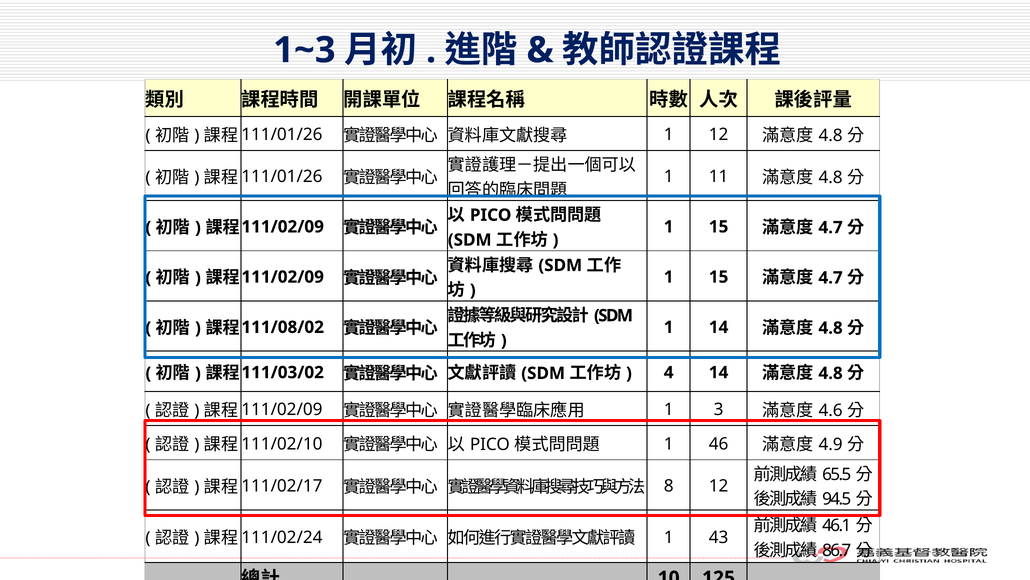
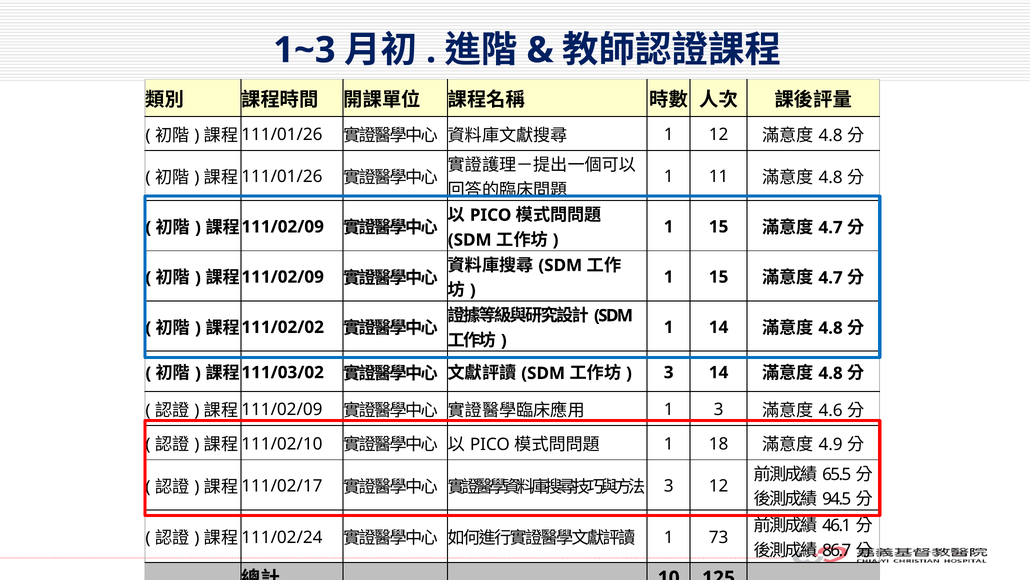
111/08/02: 111/08/02 -> 111/02/02
4 at (669, 372): 4 -> 3
46: 46 -> 18
8 at (669, 486): 8 -> 3
43: 43 -> 73
